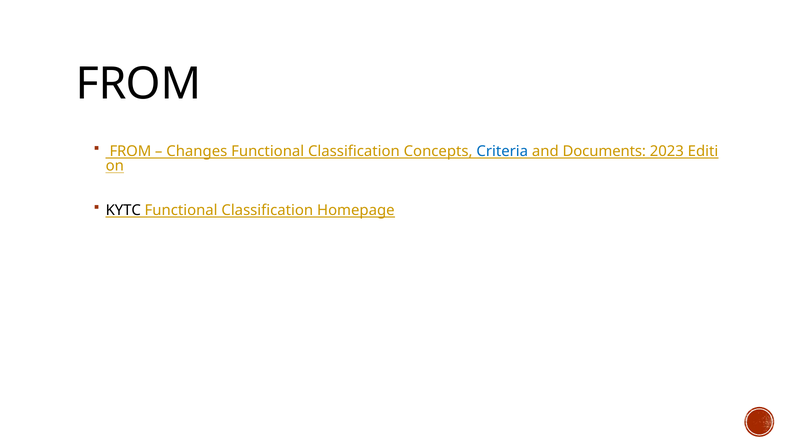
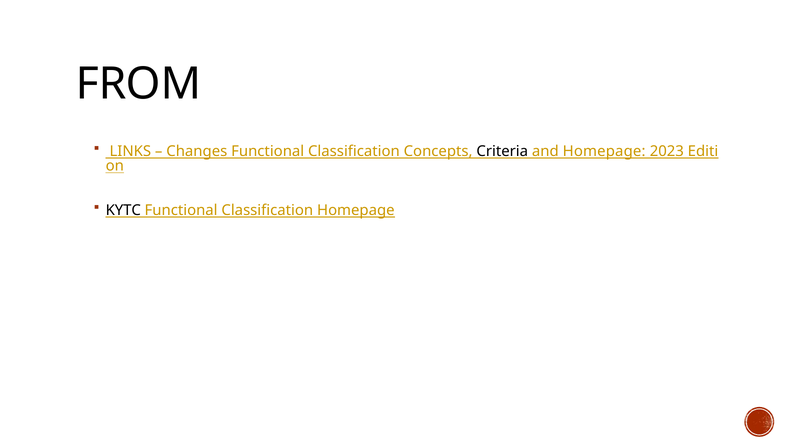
FROM at (130, 151): FROM -> LINKS
Criteria colour: blue -> black
and Documents: Documents -> Homepage
